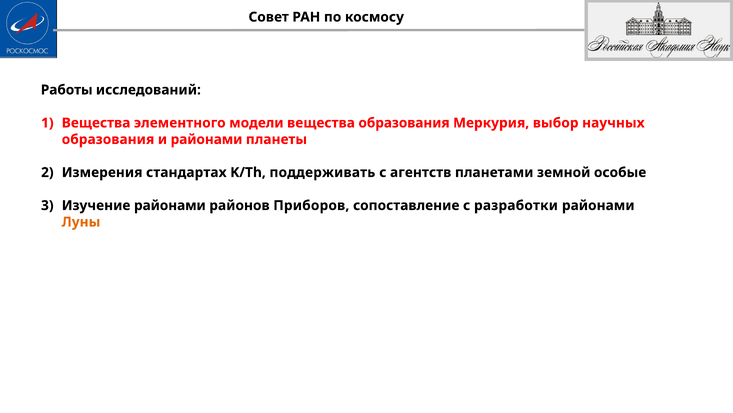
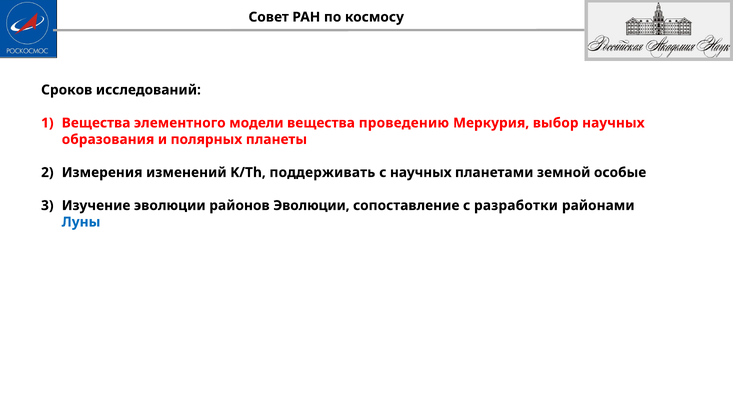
Работы: Работы -> Сроков
вещества образования: образования -> проведению
и районами: районами -> полярных
стандартах: стандартах -> изменений
с агентств: агентств -> научных
Изучение районами: районами -> эволюции
районов Приборов: Приборов -> Эволюции
Луны colour: orange -> blue
